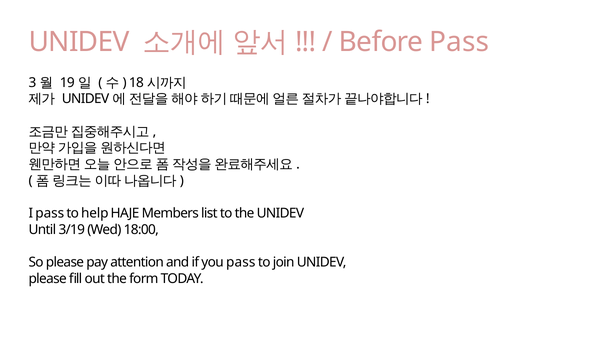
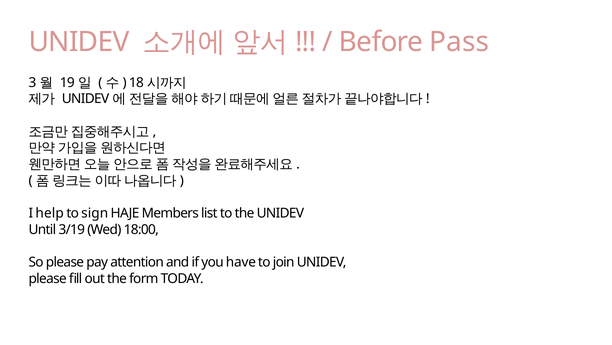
I pass: pass -> help
help: help -> sign
you pass: pass -> have
